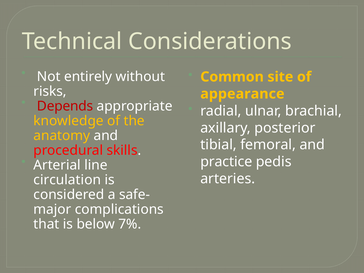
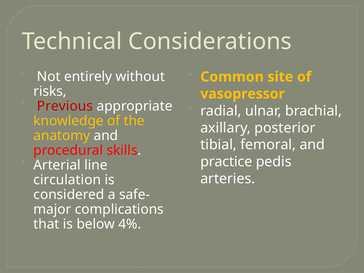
appearance: appearance -> vasopressor
Depends: Depends -> Previous
7%: 7% -> 4%
